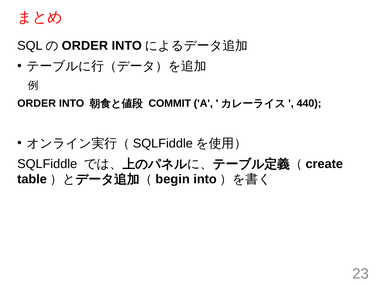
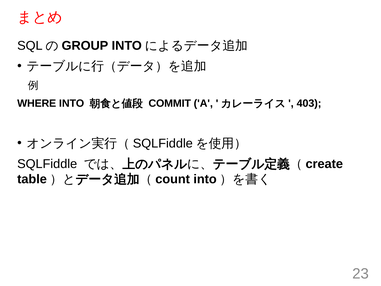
ORDER at (85, 46): ORDER -> GROUP
ORDER at (37, 103): ORDER -> WHERE
440: 440 -> 403
begin: begin -> count
